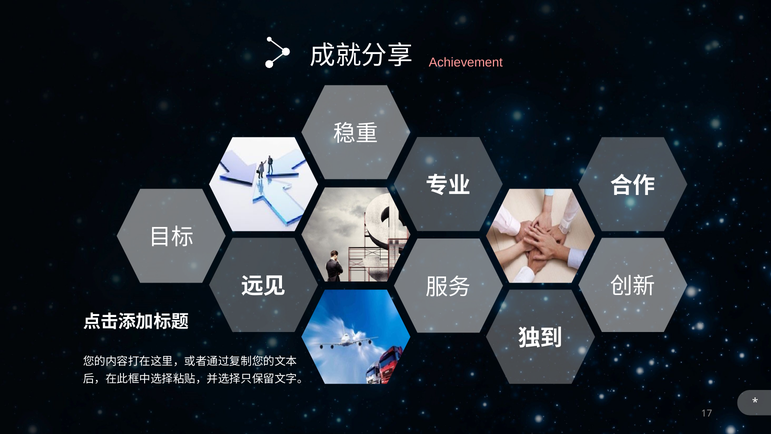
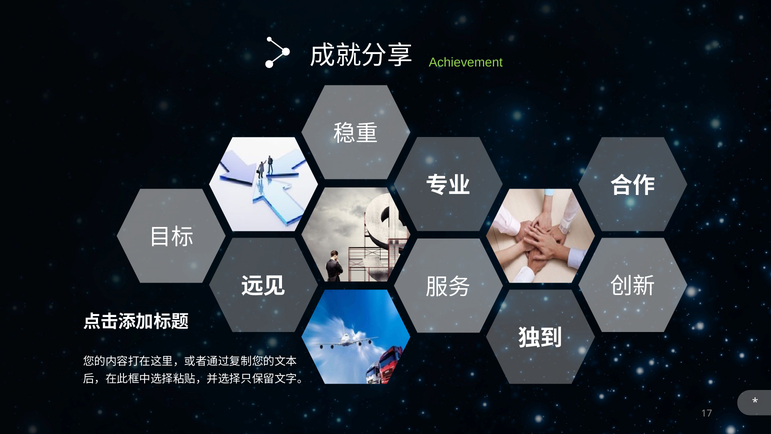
Achievement colour: pink -> light green
